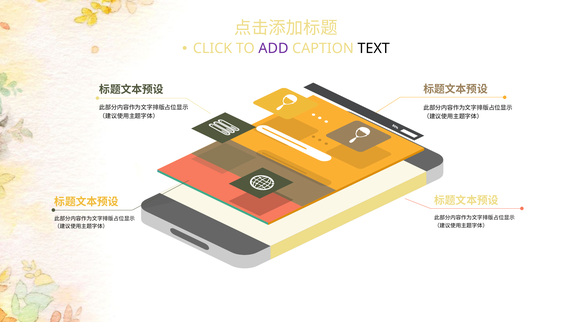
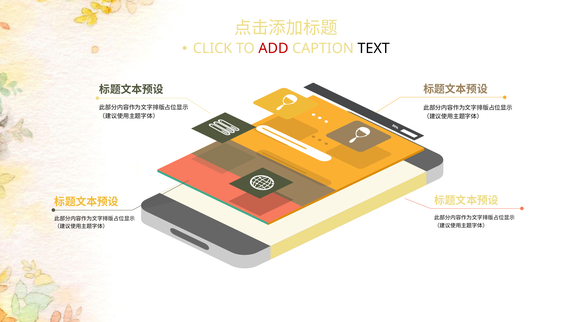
ADD colour: purple -> red
